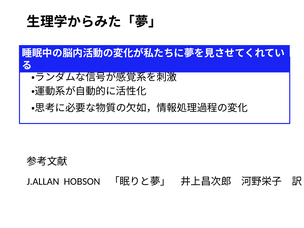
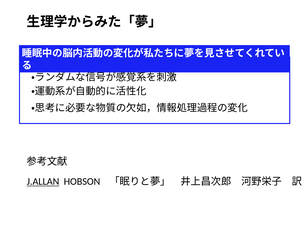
J.ALLAN underline: none -> present
